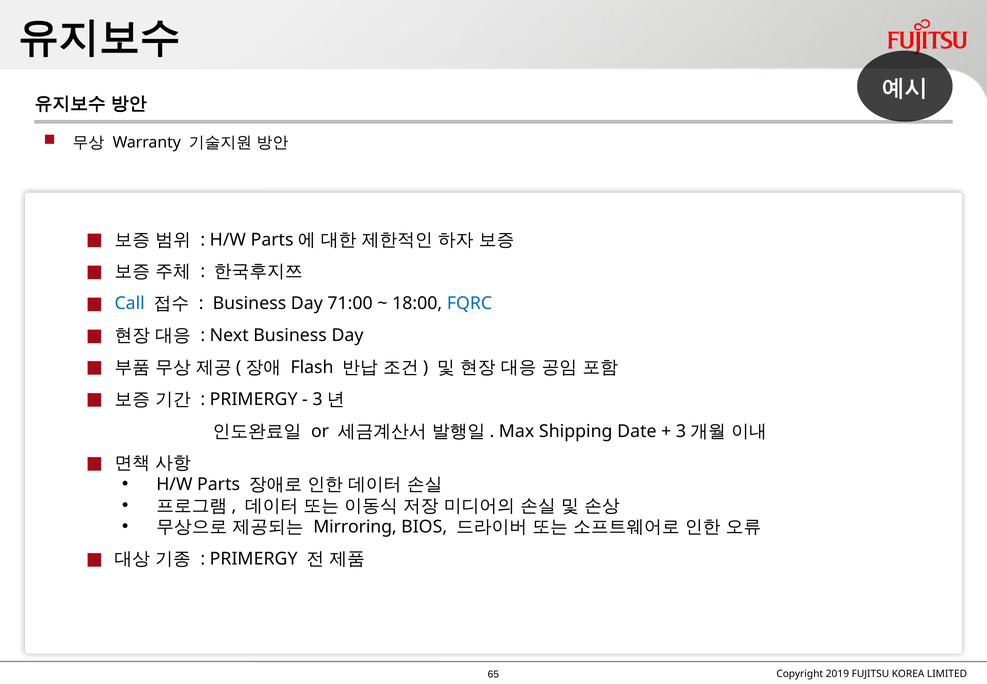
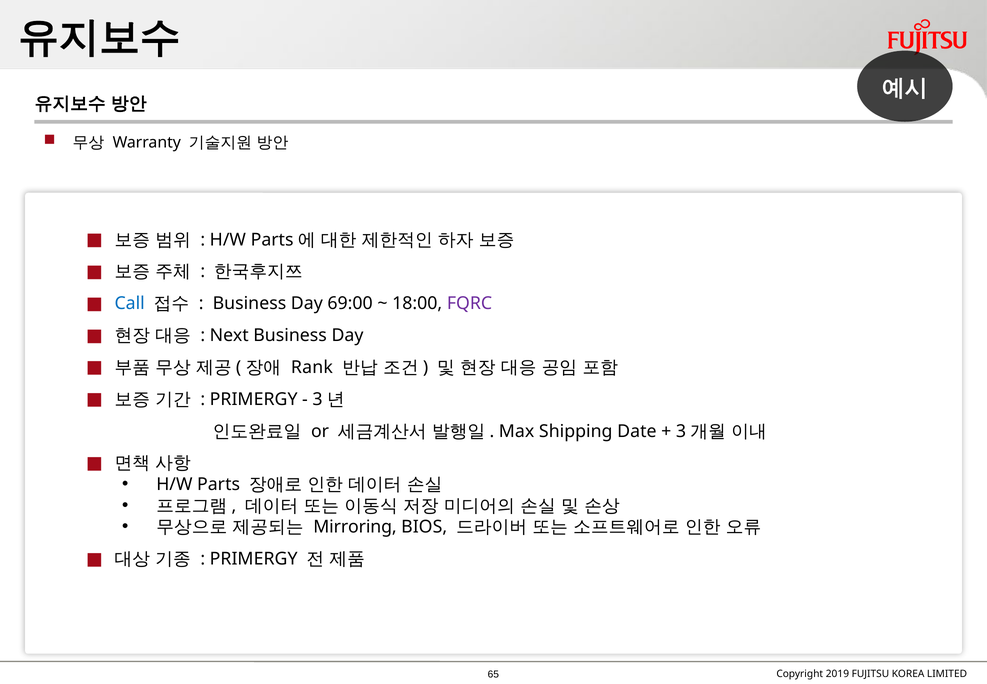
71:00: 71:00 -> 69:00
FQRC colour: blue -> purple
Flash: Flash -> Rank
